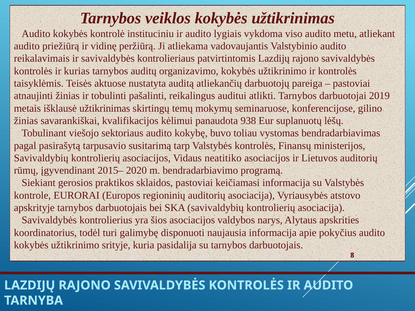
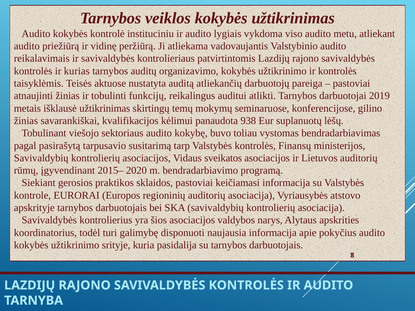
pašalinti: pašalinti -> funkcijų
neatitiko: neatitiko -> sveikatos
